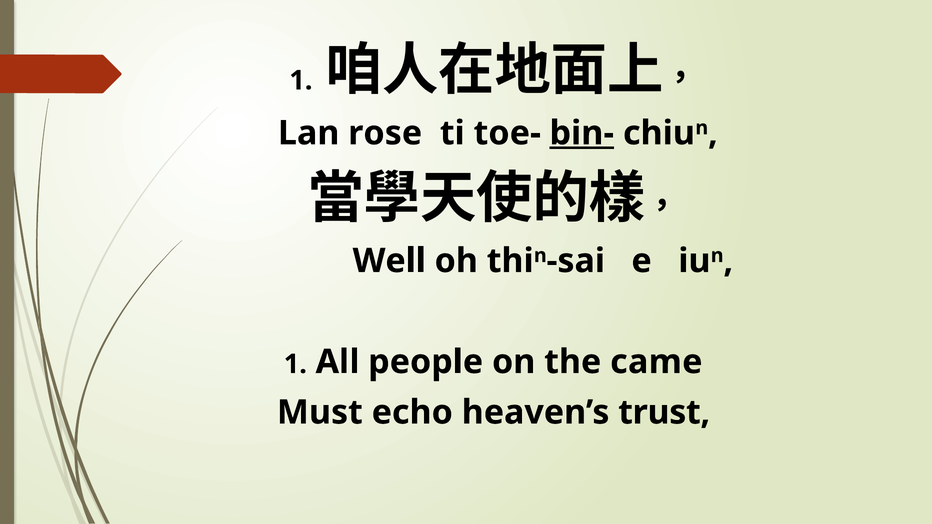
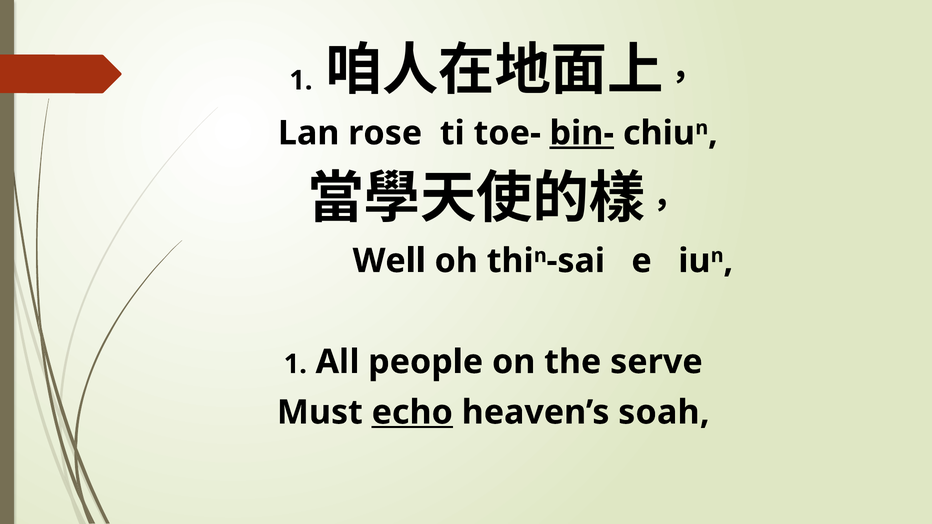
came: came -> serve
echo underline: none -> present
trust: trust -> soah
